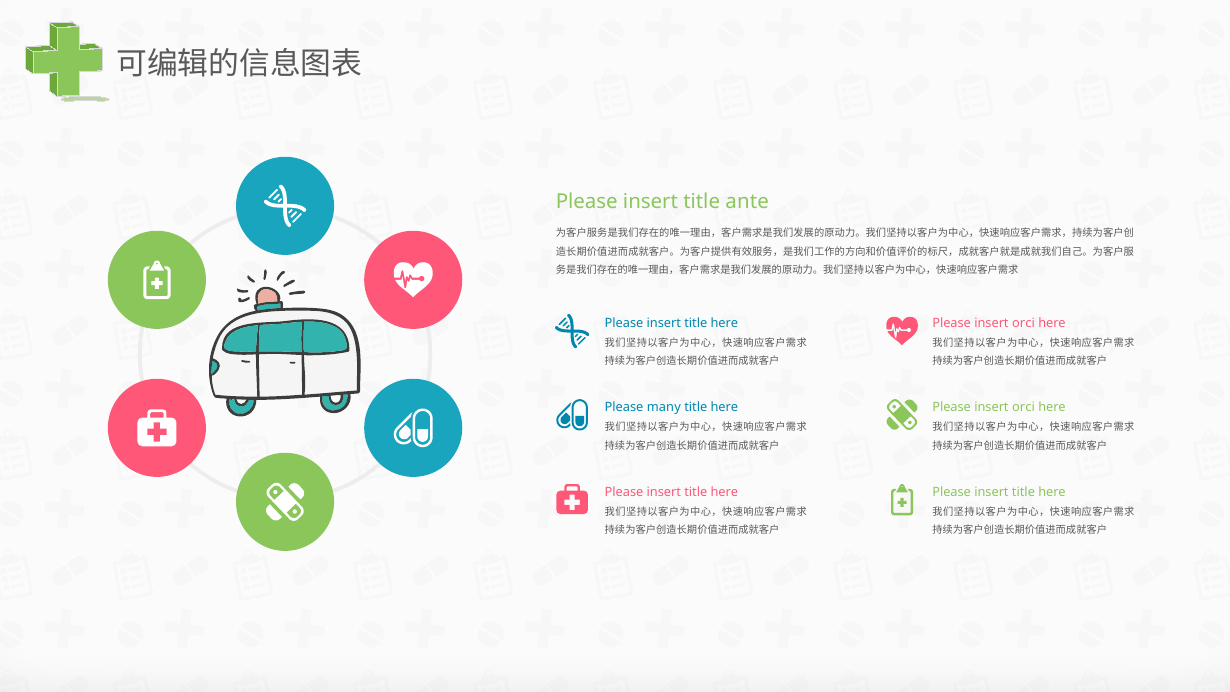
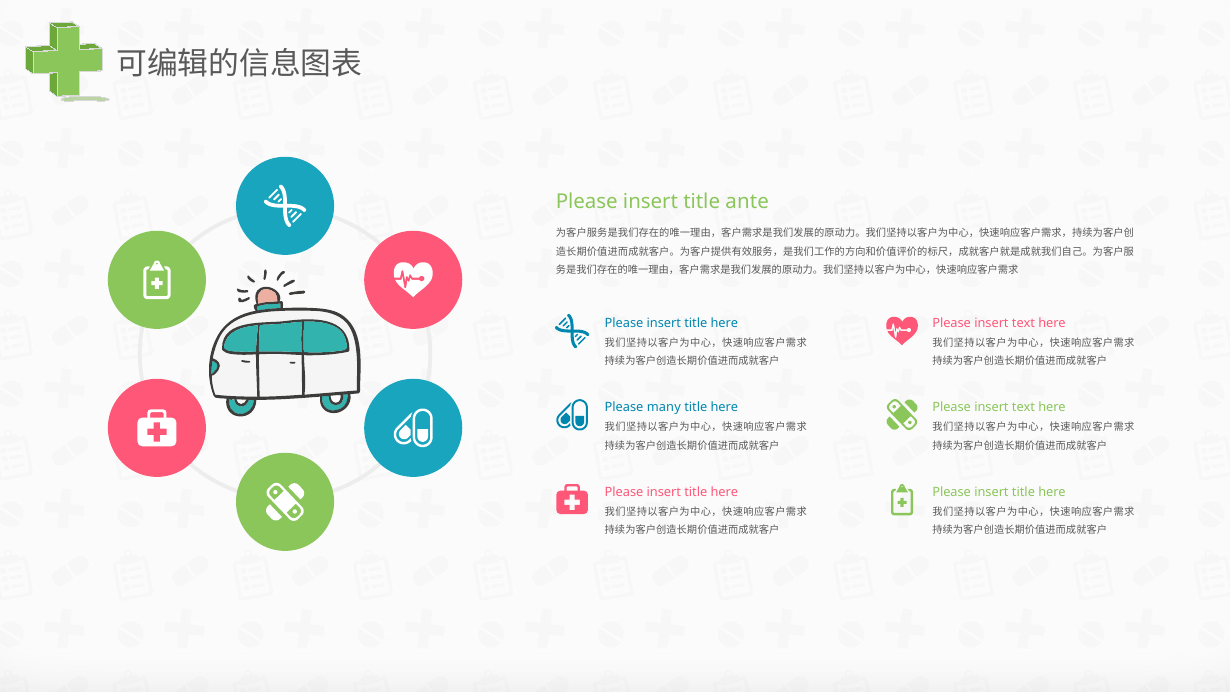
orci at (1023, 323): orci -> text
orci at (1023, 408): orci -> text
